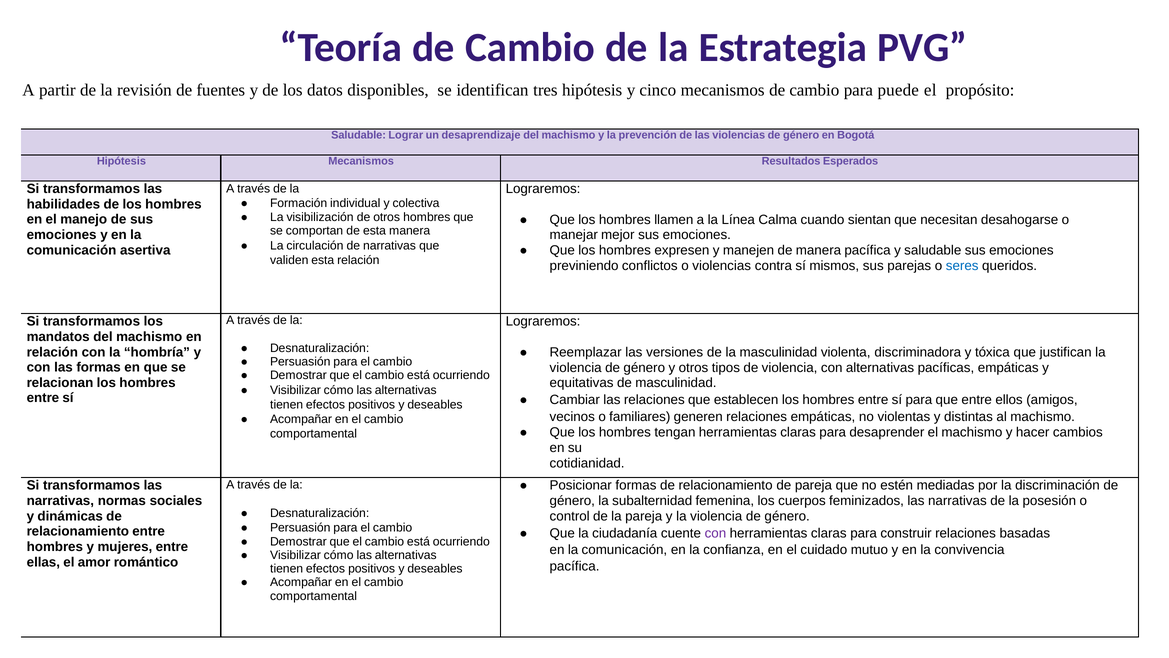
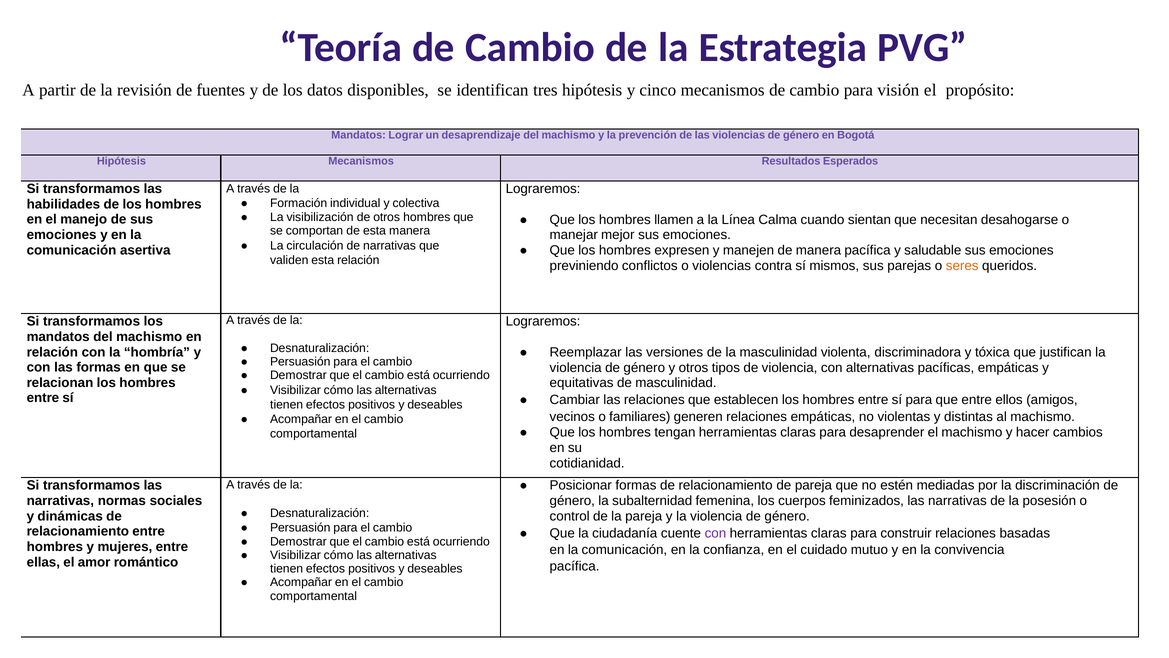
puede: puede -> visión
Saludable at (359, 135): Saludable -> Mandatos
seres colour: blue -> orange
